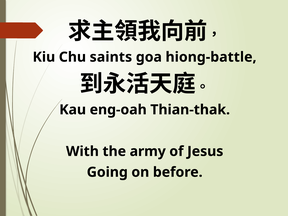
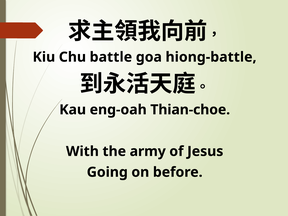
saints: saints -> battle
Thian-thak: Thian-thak -> Thian-choe
